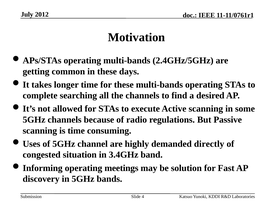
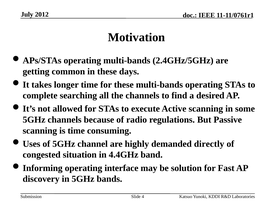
3.4GHz: 3.4GHz -> 4.4GHz
meetings: meetings -> interface
